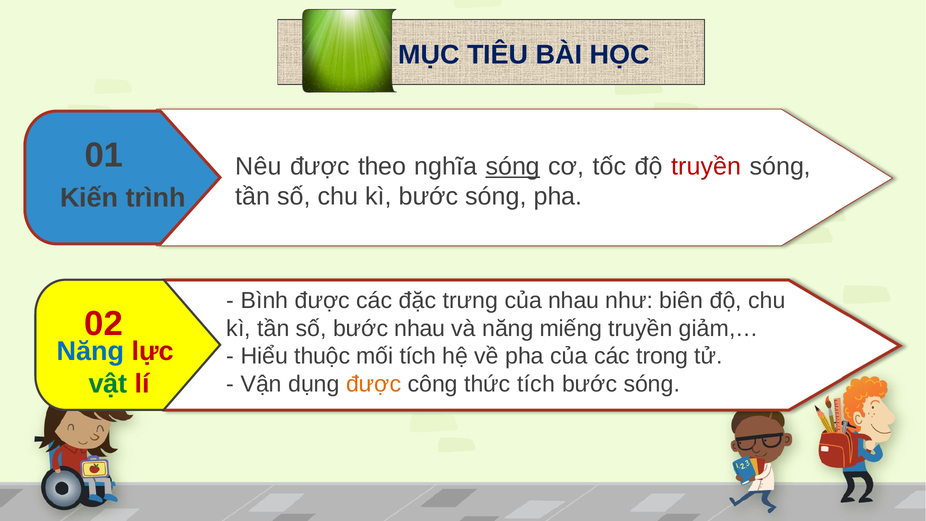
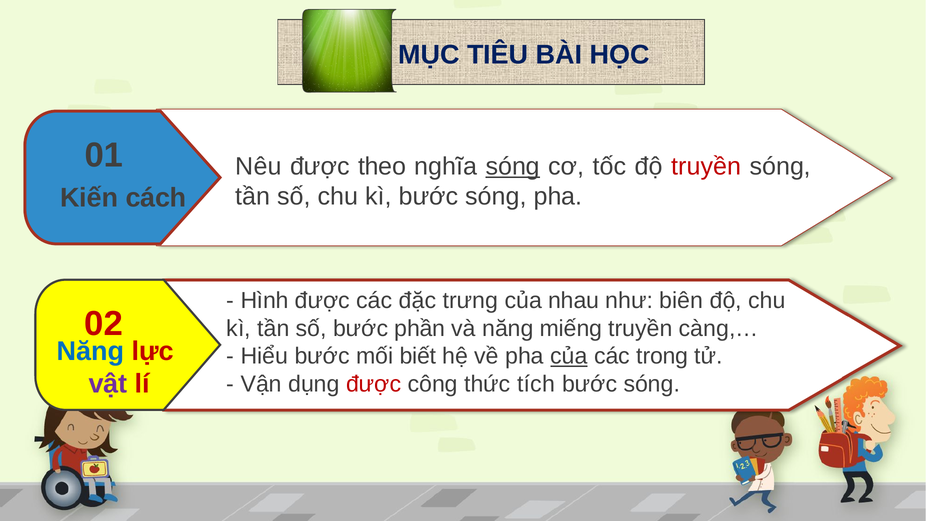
trình: trình -> cách
Bình: Bình -> Hình
bước nhau: nhau -> phần
giảm,…: giảm,… -> càng,…
Hiểu thuộc: thuộc -> bước
mối tích: tích -> biết
của at (569, 356) underline: none -> present
vật colour: green -> purple
được at (374, 384) colour: orange -> red
